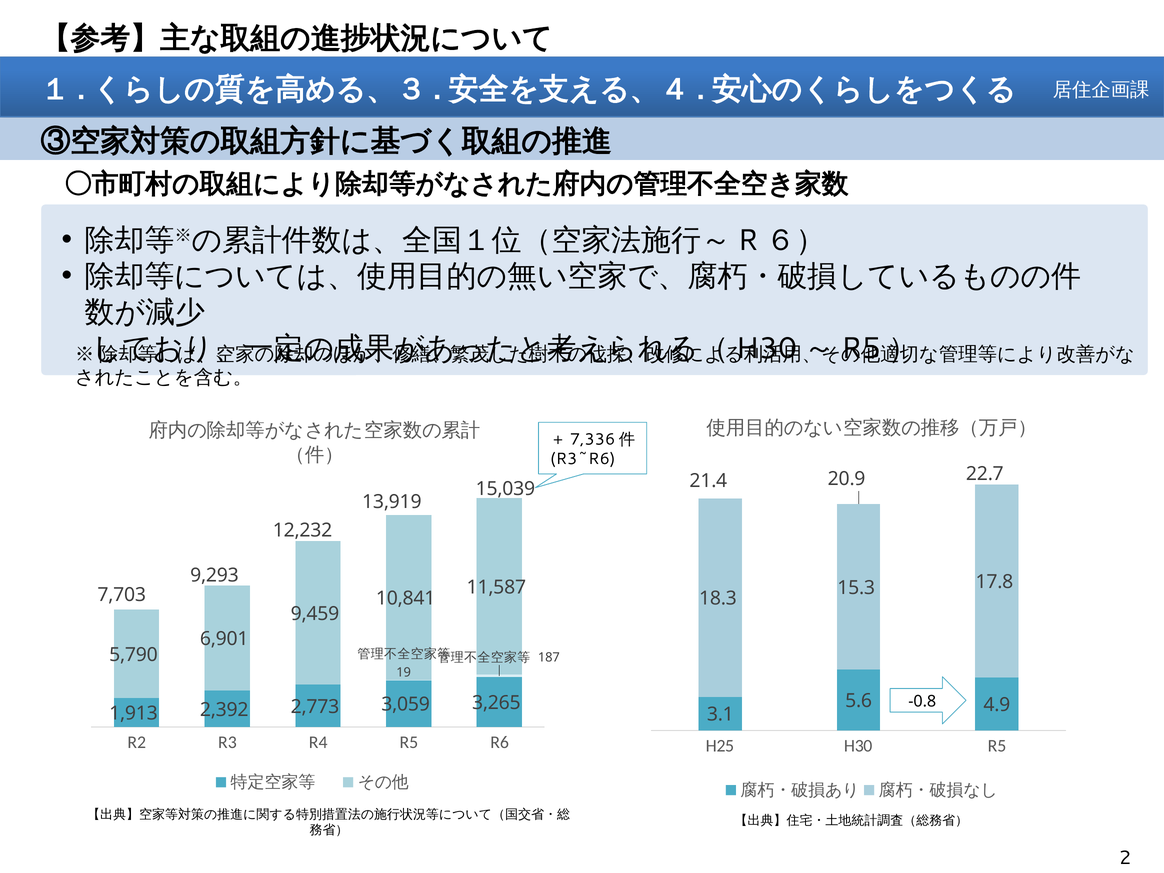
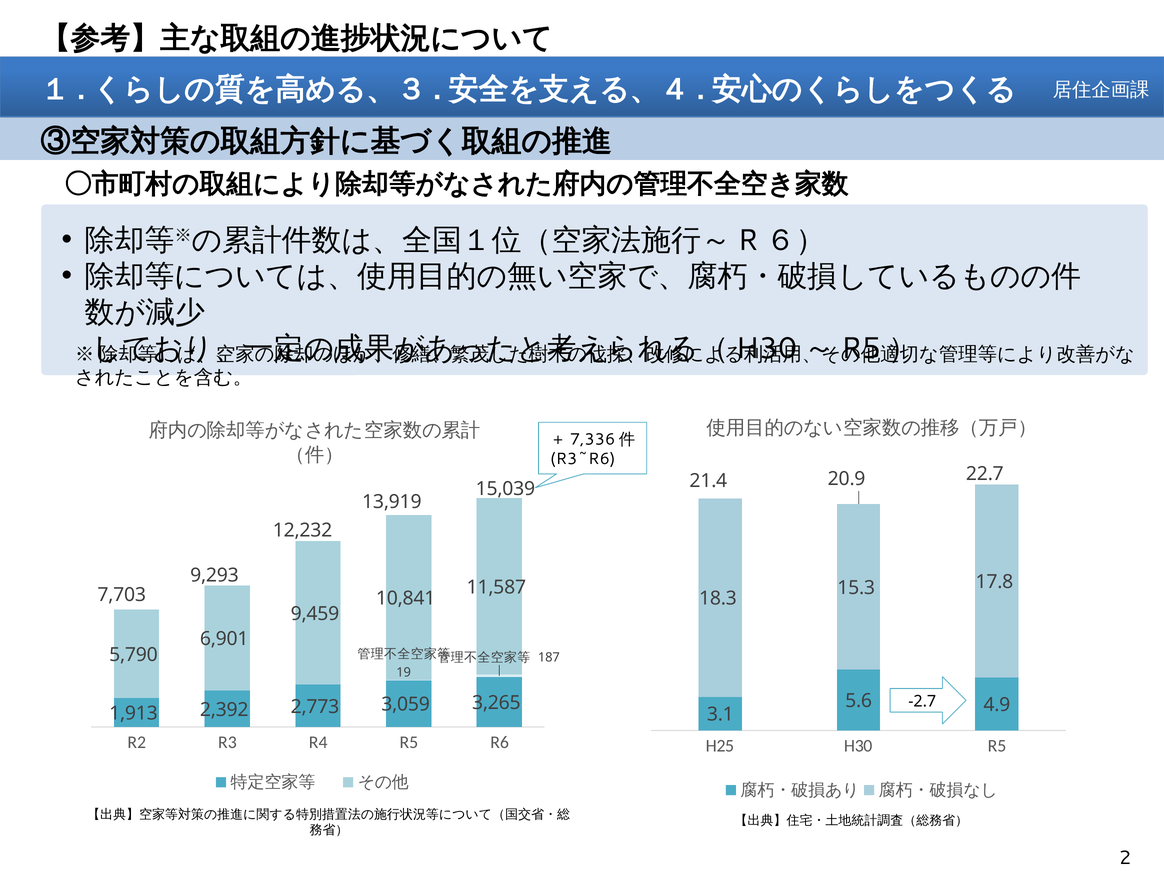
-0.8: -0.8 -> -2.7
